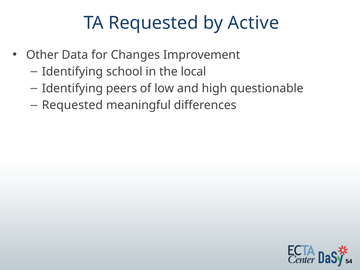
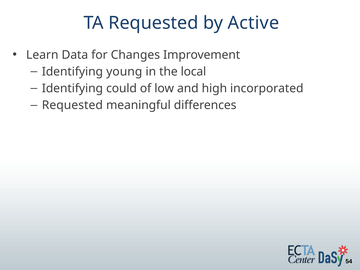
Other: Other -> Learn
school: school -> young
peers: peers -> could
questionable: questionable -> incorporated
